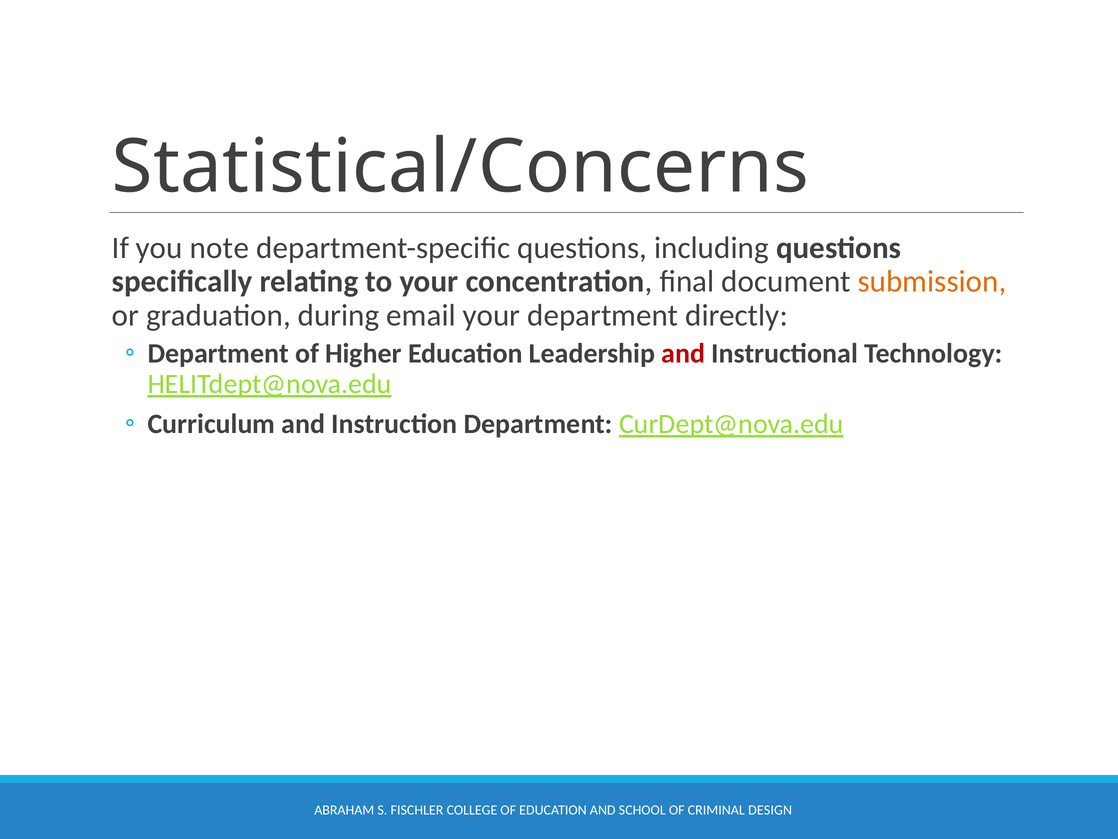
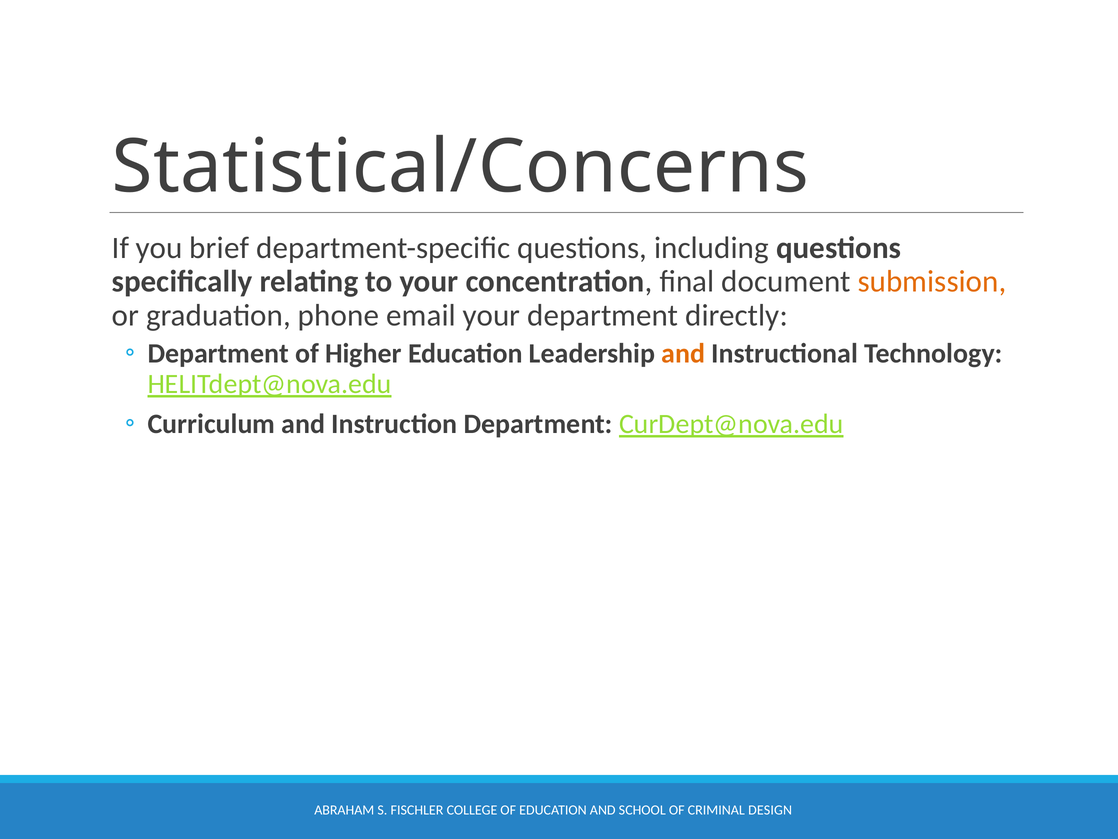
note: note -> brief
during: during -> phone
and at (683, 353) colour: red -> orange
